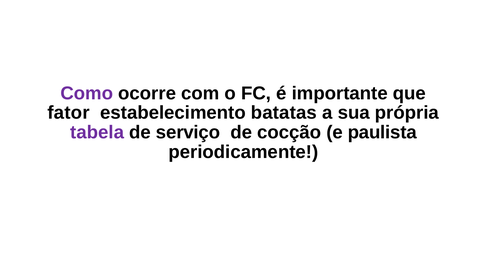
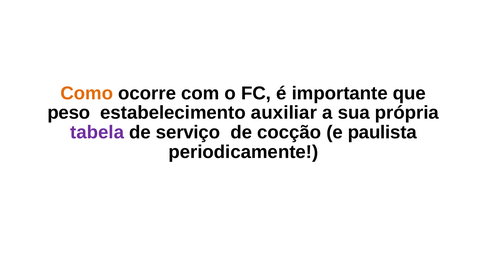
Como colour: purple -> orange
fator: fator -> peso
batatas: batatas -> auxiliar
